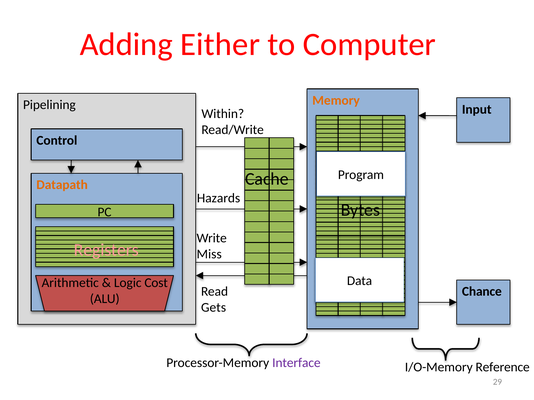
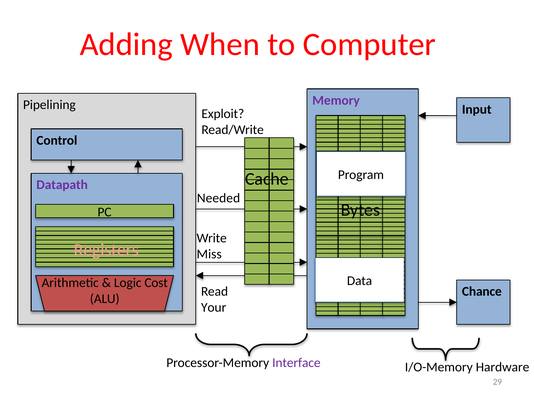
Either: Either -> When
Memory colour: orange -> purple
Within: Within -> Exploit
Datapath colour: orange -> purple
Hazards: Hazards -> Needed
Gets: Gets -> Your
Reference: Reference -> Hardware
